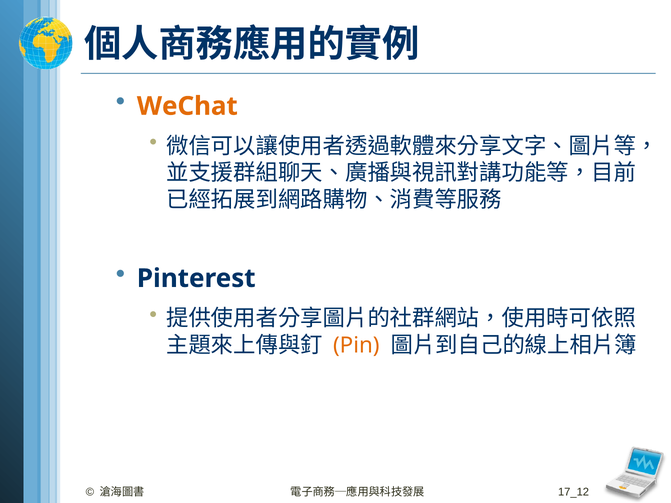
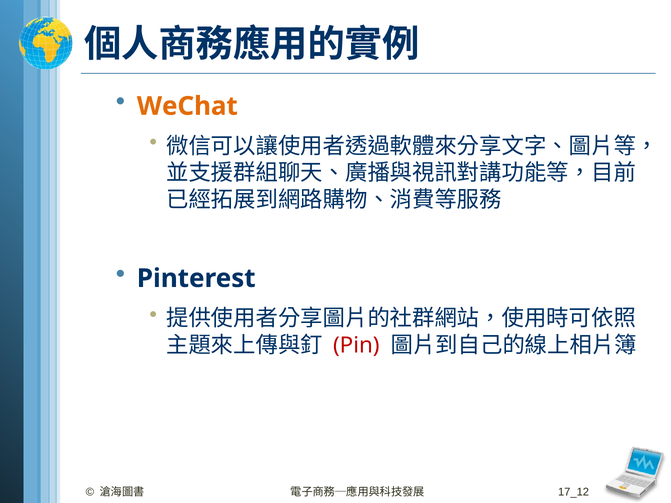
Pin colour: orange -> red
